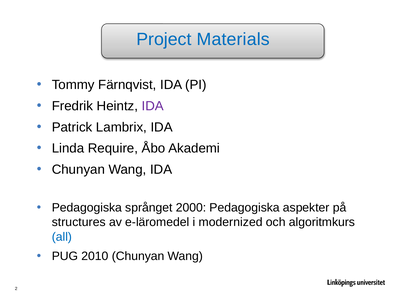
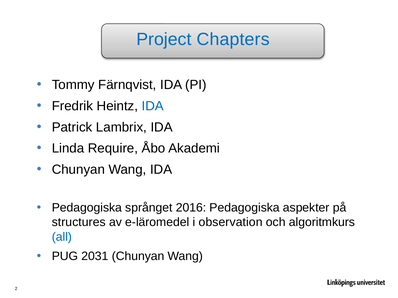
Materials: Materials -> Chapters
IDA at (153, 106) colour: purple -> blue
2000: 2000 -> 2016
modernized: modernized -> observation
2010: 2010 -> 2031
